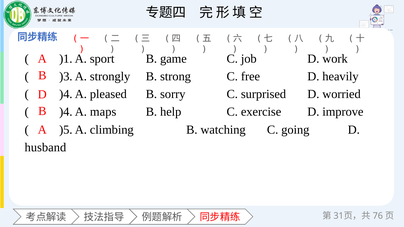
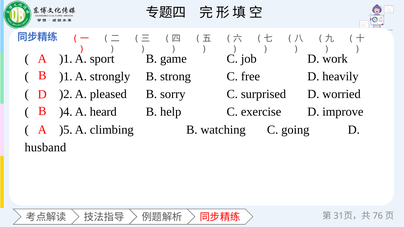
)3 at (66, 76): )3 -> )1
)4 at (66, 94): )4 -> )2
maps: maps -> heard
